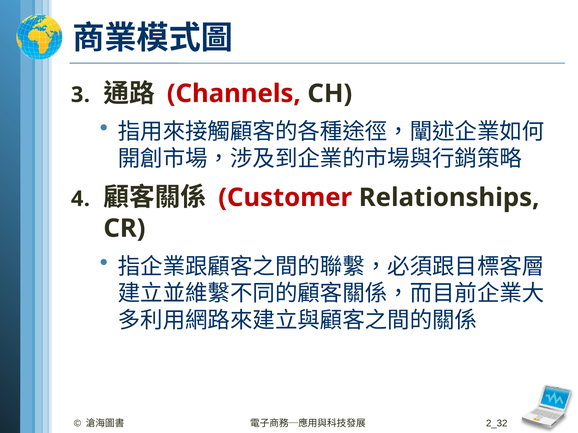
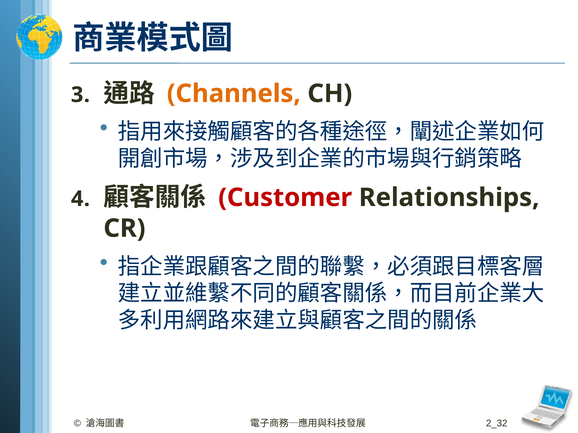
Channels colour: red -> orange
